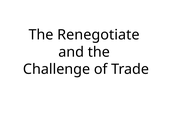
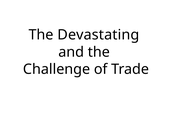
Renegotiate: Renegotiate -> Devastating
